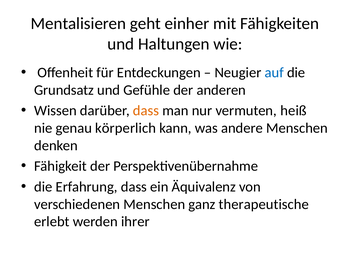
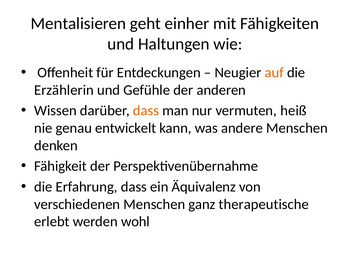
auf colour: blue -> orange
Grundsatz: Grundsatz -> Erzählerin
körperlich: körperlich -> entwickelt
ihrer: ihrer -> wohl
